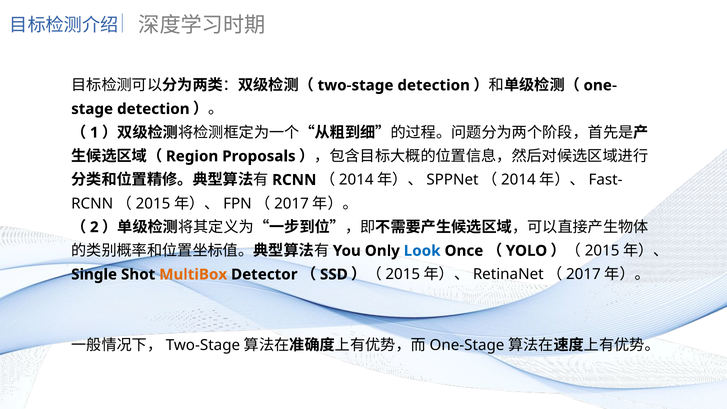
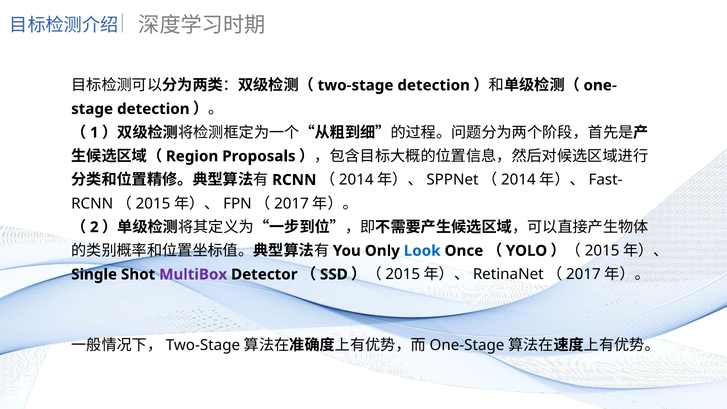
MultiBox colour: orange -> purple
